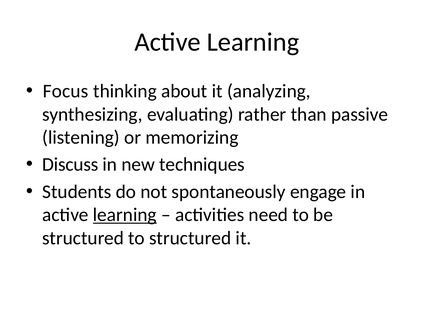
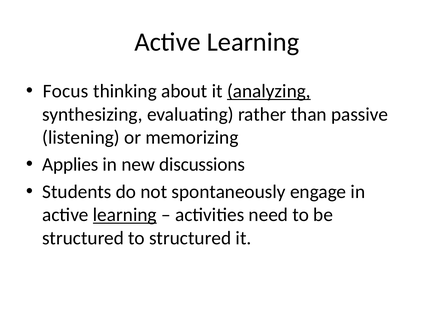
analyzing underline: none -> present
Discuss: Discuss -> Applies
techniques: techniques -> discussions
